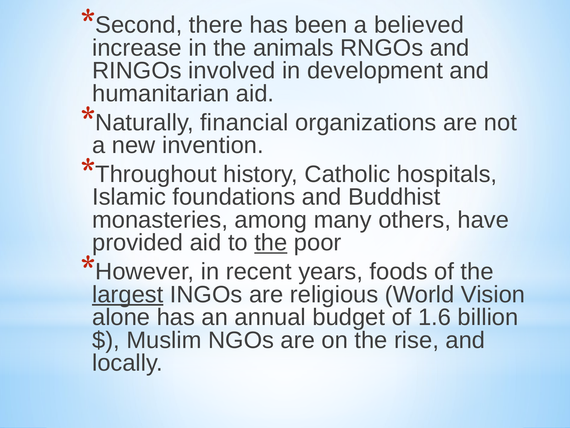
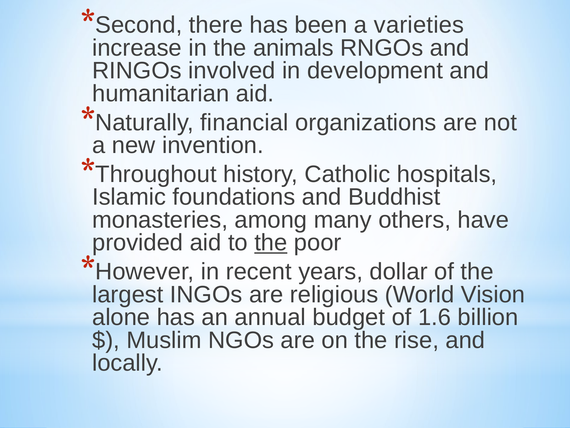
believed: believed -> varieties
foods: foods -> dollar
largest underline: present -> none
